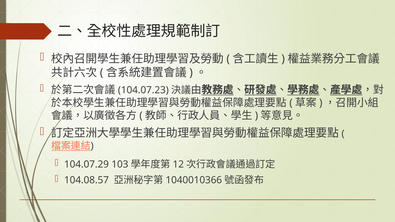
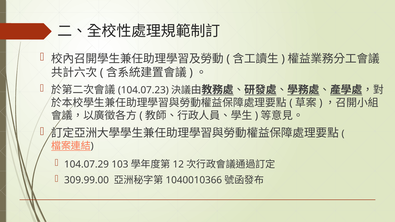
104.08.57: 104.08.57 -> 309.99.00
